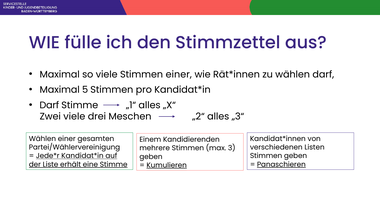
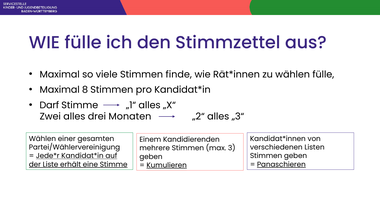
Stimmen einer: einer -> finde
wählen darf: darf -> fülle
5: 5 -> 8
Zwei viele: viele -> alles
Meschen: Meschen -> Monaten
